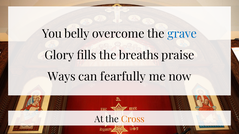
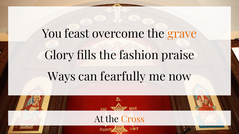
belly: belly -> feast
grave colour: blue -> orange
breaths: breaths -> fashion
